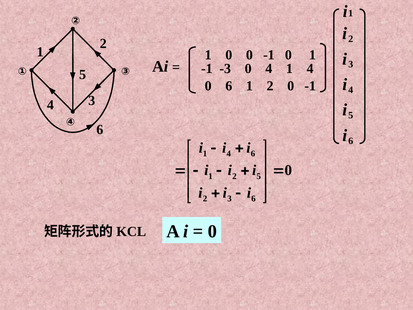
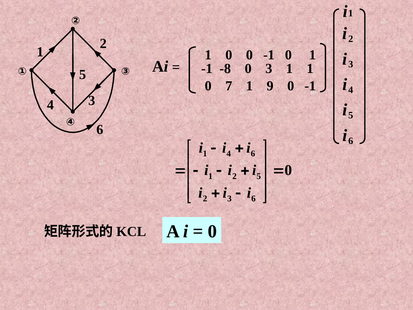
-3: -3 -> -8
0 4: 4 -> 3
4 at (310, 69): 4 -> 1
6 at (229, 86): 6 -> 7
1 2: 2 -> 9
